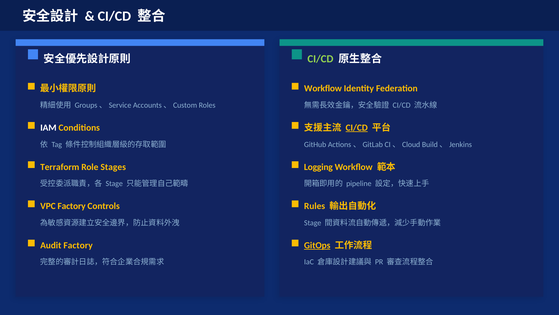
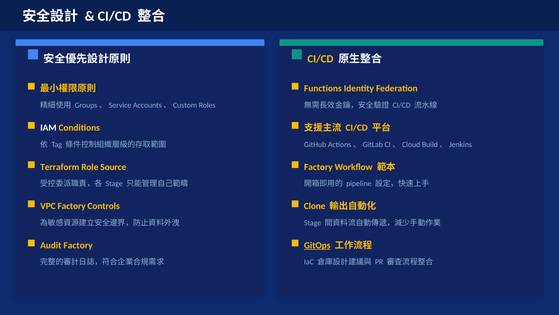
CI/CD at (320, 59) colour: light green -> yellow
Workflow at (323, 88): Workflow -> Functions
CI/CD at (357, 128) underline: present -> none
Stages: Stages -> Source
Logging at (318, 167): Logging -> Factory
Rules: Rules -> Clone
